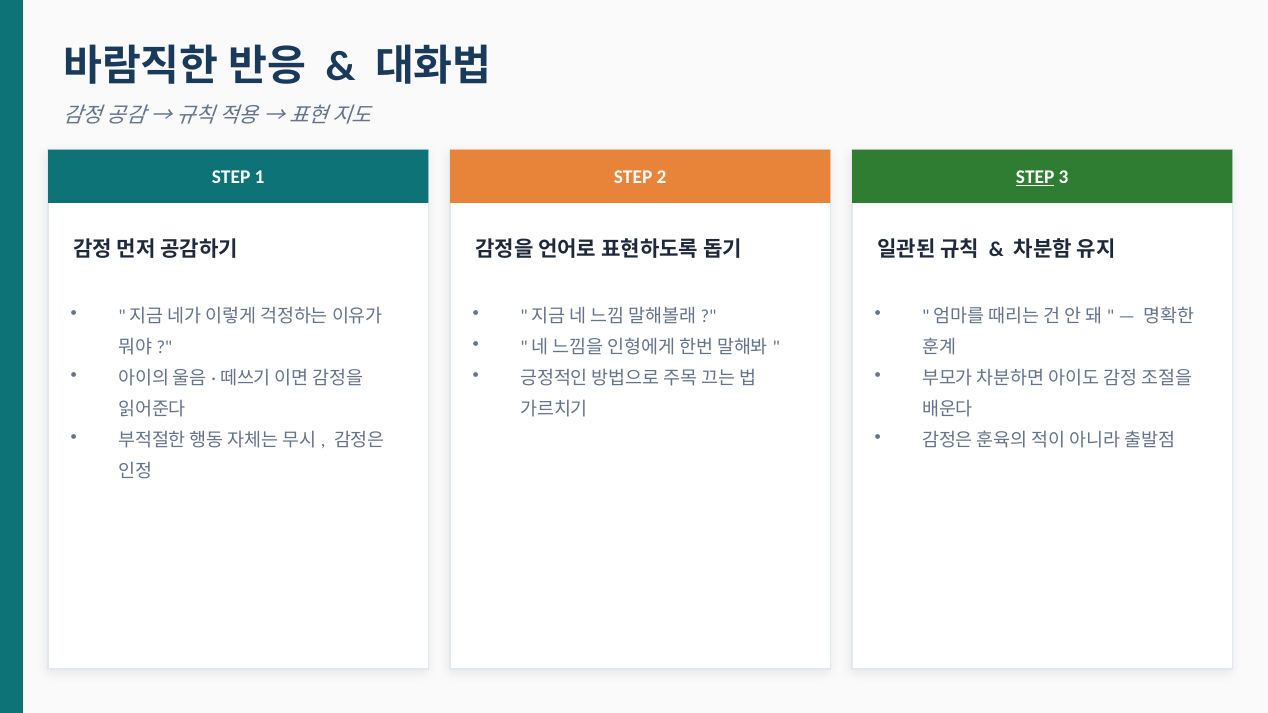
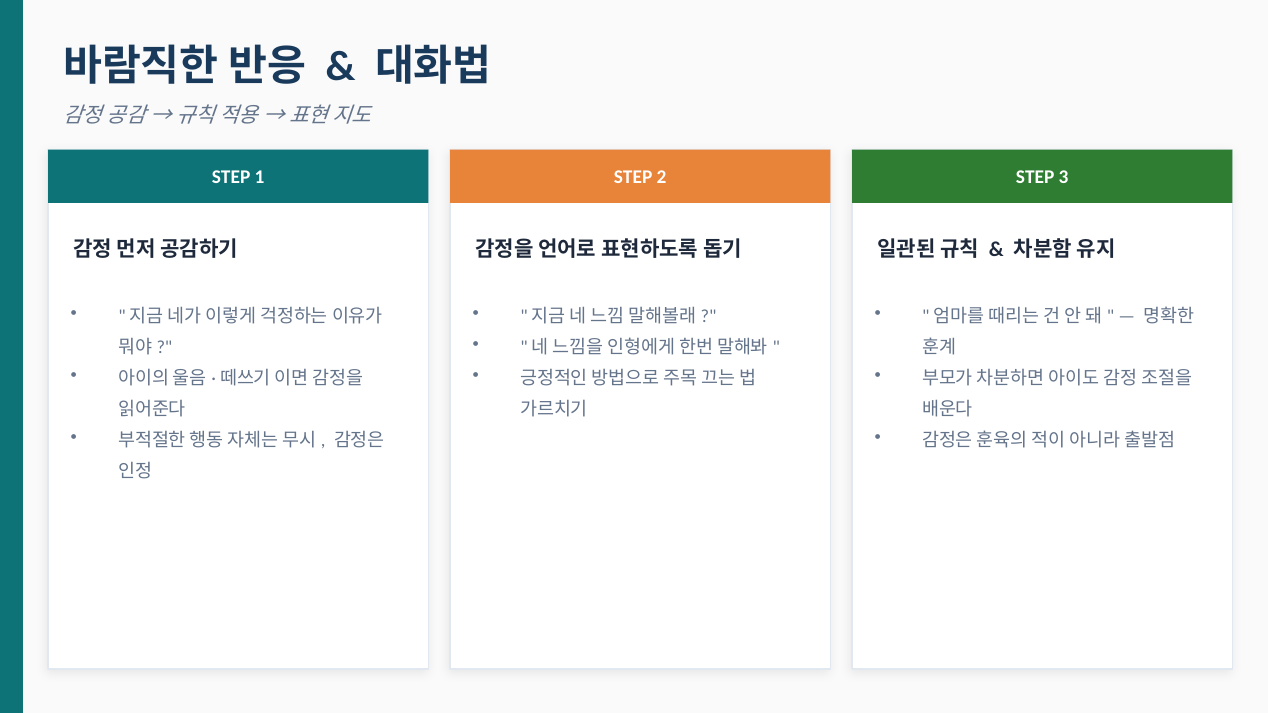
STEP at (1035, 178) underline: present -> none
